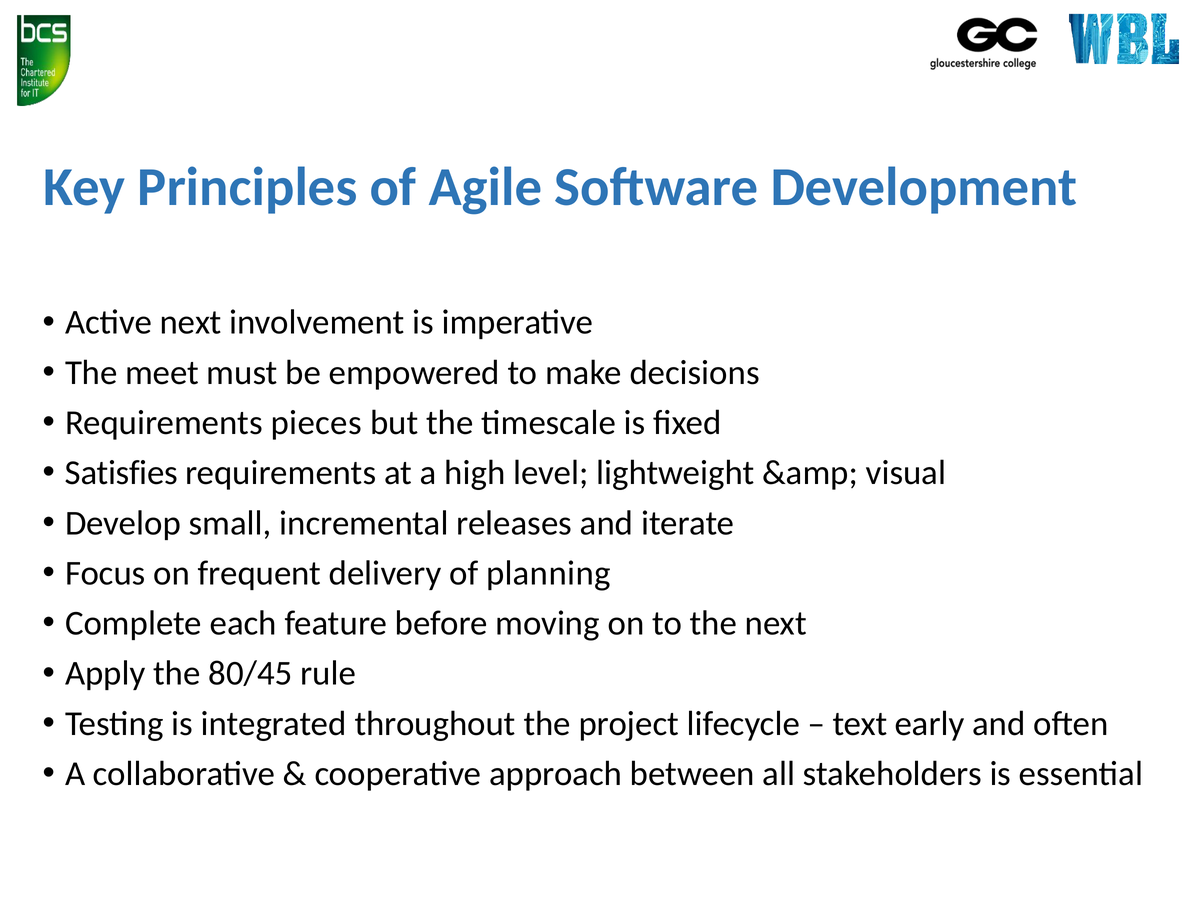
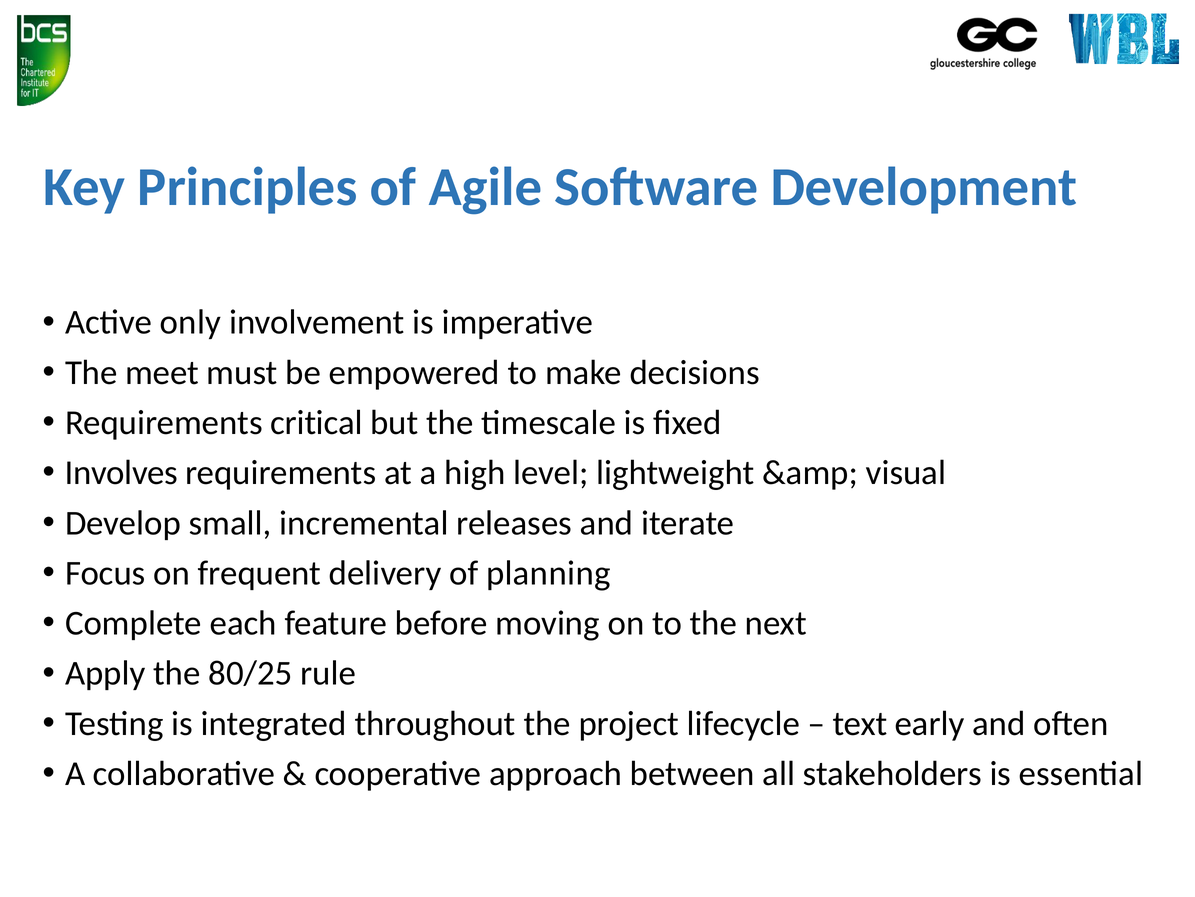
Active next: next -> only
pieces: pieces -> critical
Satisfies: Satisfies -> Involves
80/45: 80/45 -> 80/25
